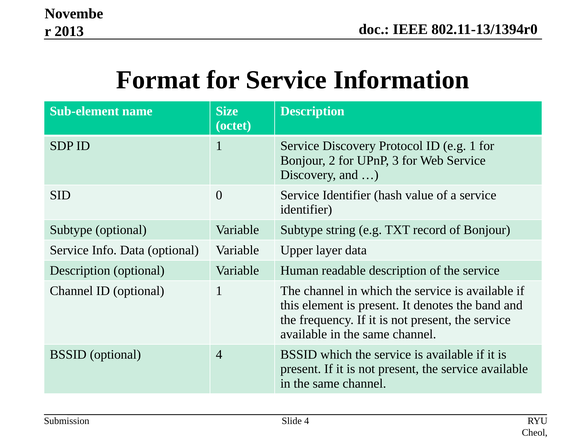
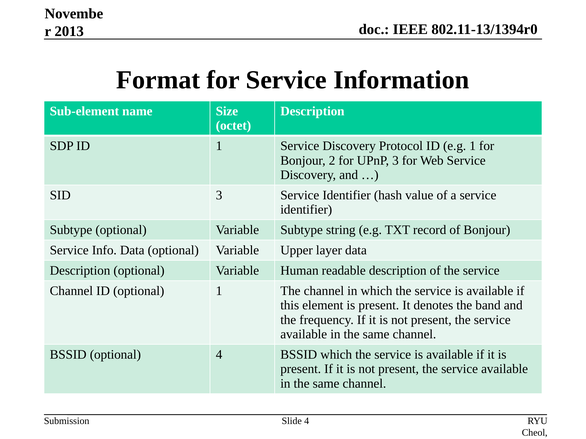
SID 0: 0 -> 3
